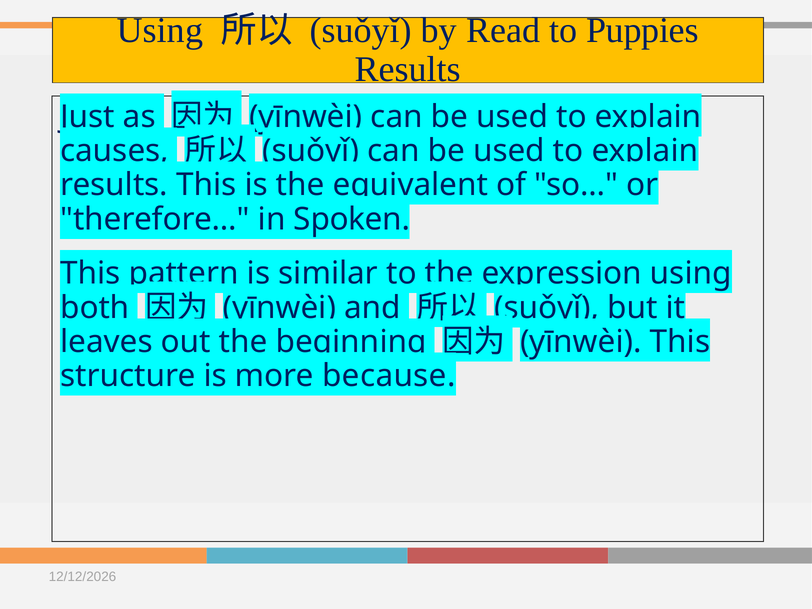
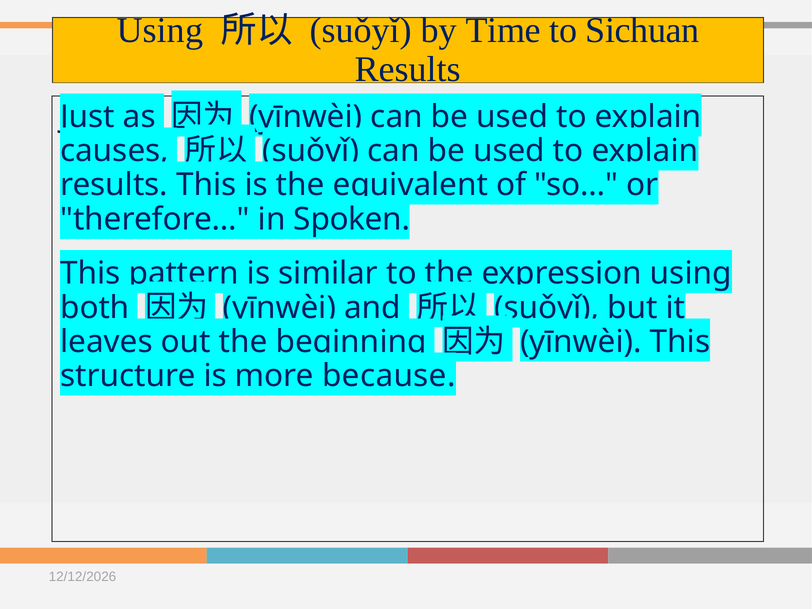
Read: Read -> Time
Puppies: Puppies -> Sichuan
